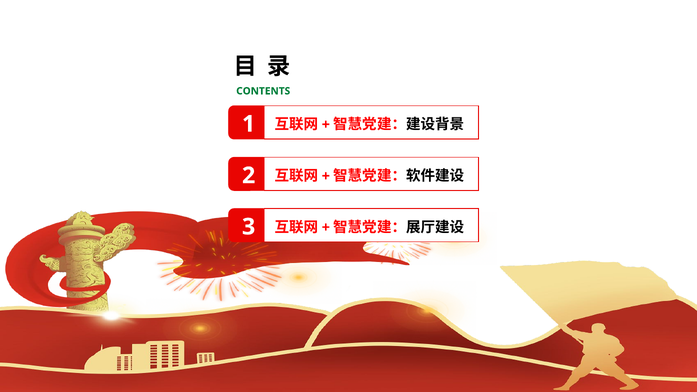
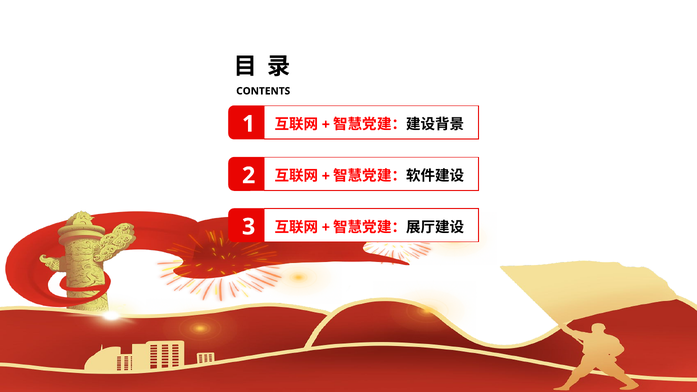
CONTENTS colour: green -> black
